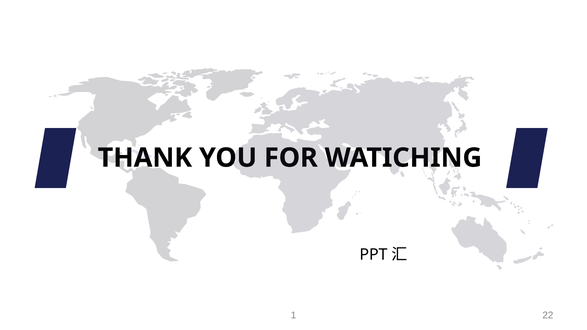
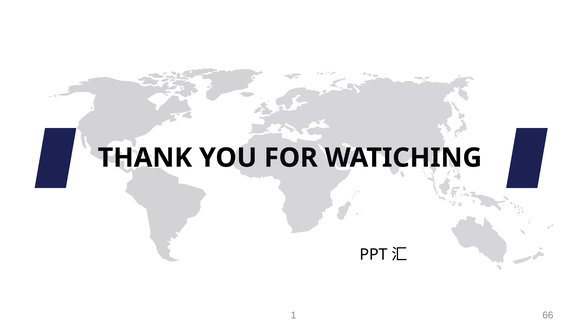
22: 22 -> 66
